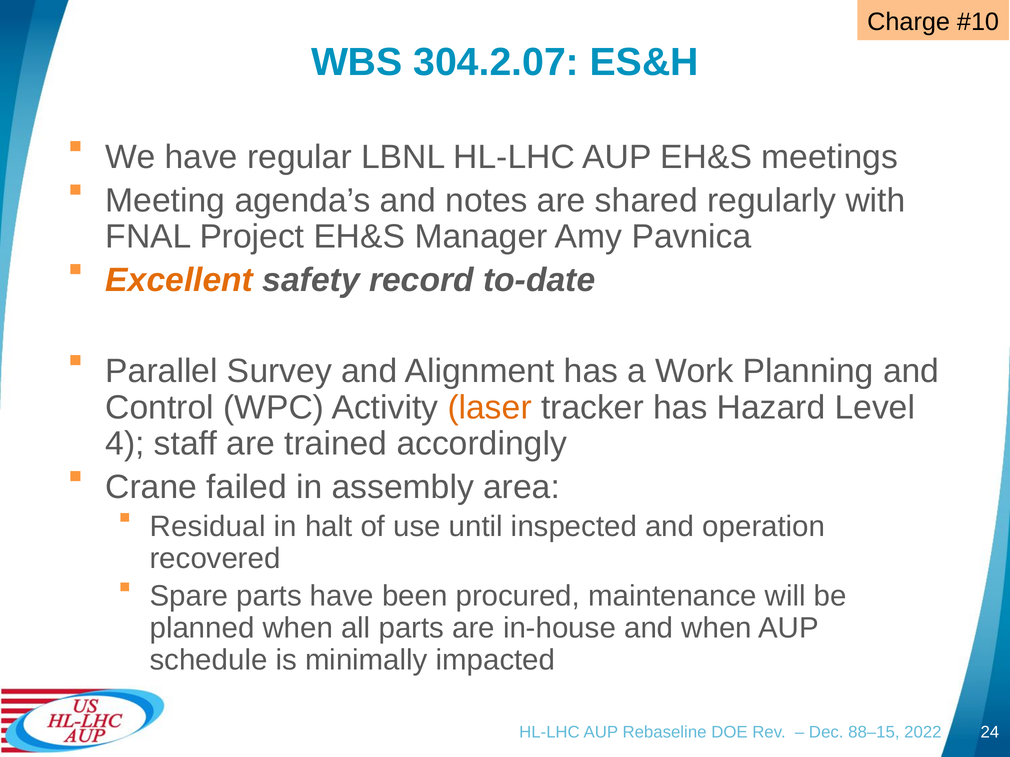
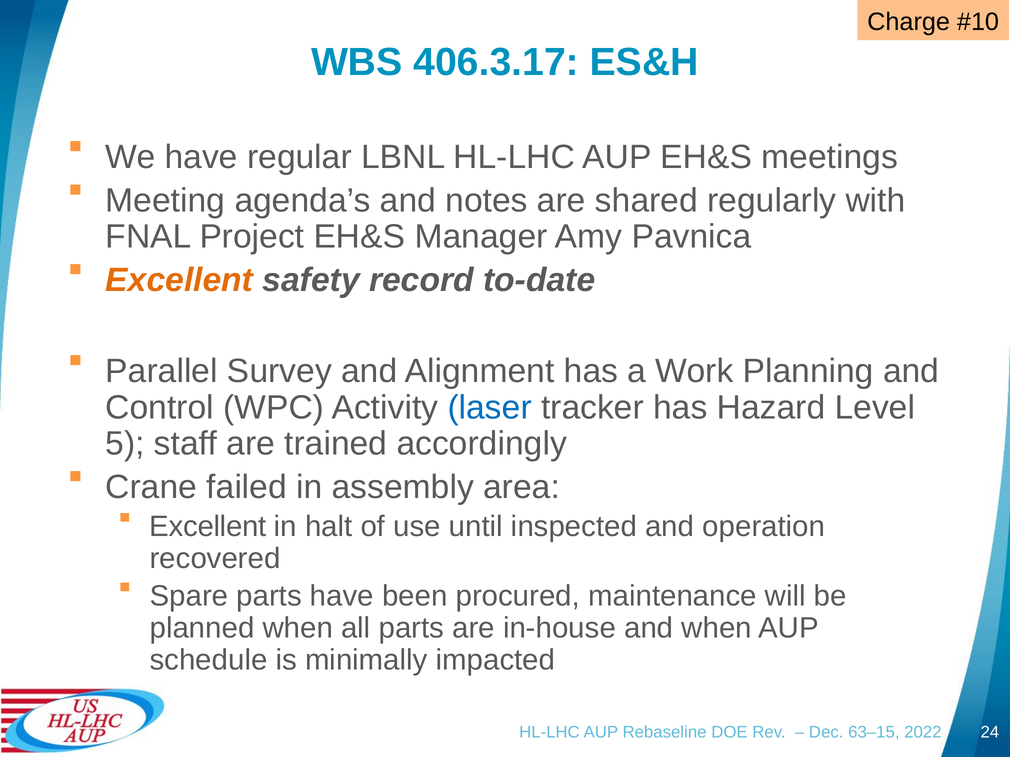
304.2.07: 304.2.07 -> 406.3.17
laser colour: orange -> blue
4: 4 -> 5
Residual at (208, 527): Residual -> Excellent
88–15: 88–15 -> 63–15
